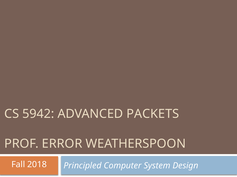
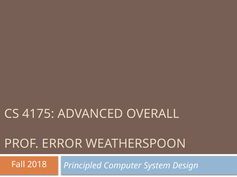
5942: 5942 -> 4175
PACKETS: PACKETS -> OVERALL
